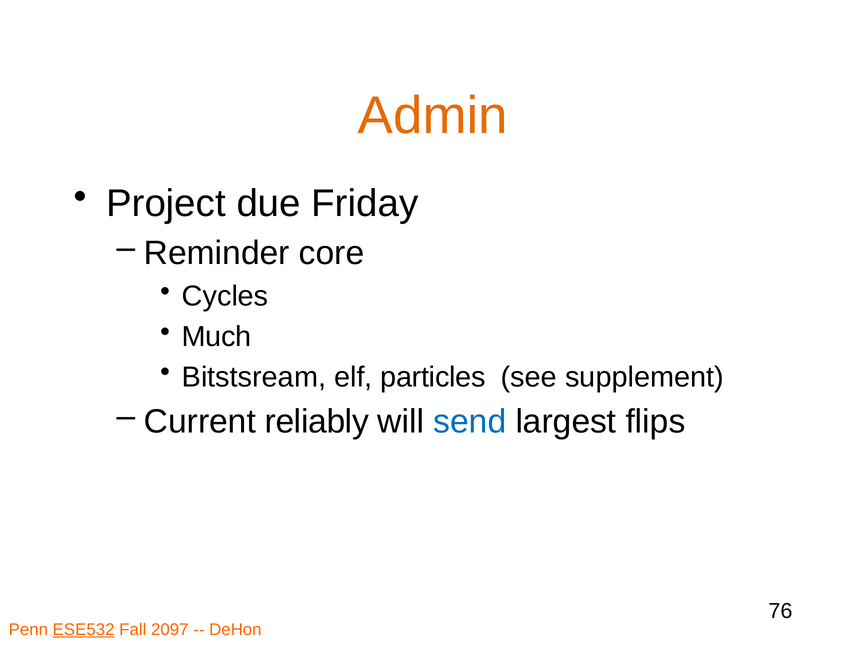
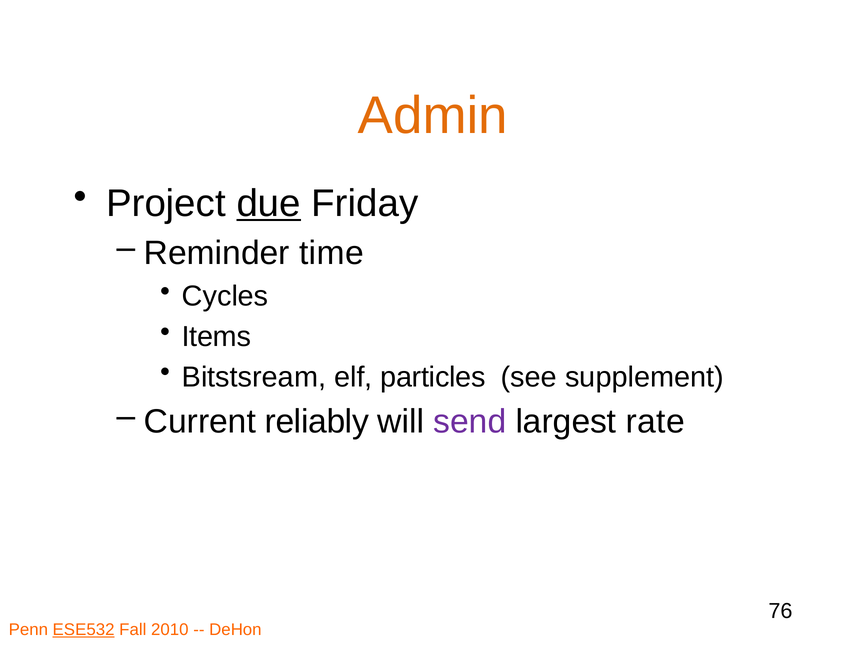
due underline: none -> present
core: core -> time
Much: Much -> Items
send colour: blue -> purple
flips: flips -> rate
2097: 2097 -> 2010
